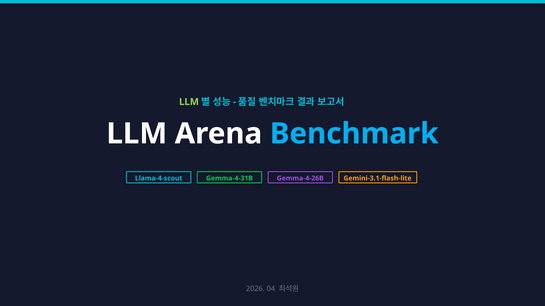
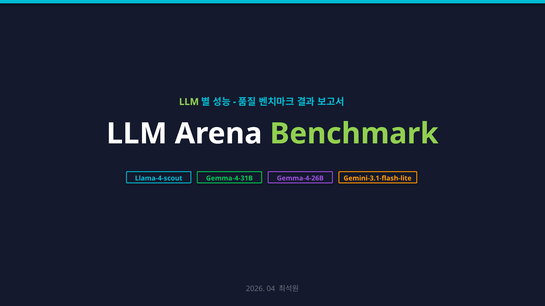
Benchmark colour: light blue -> light green
